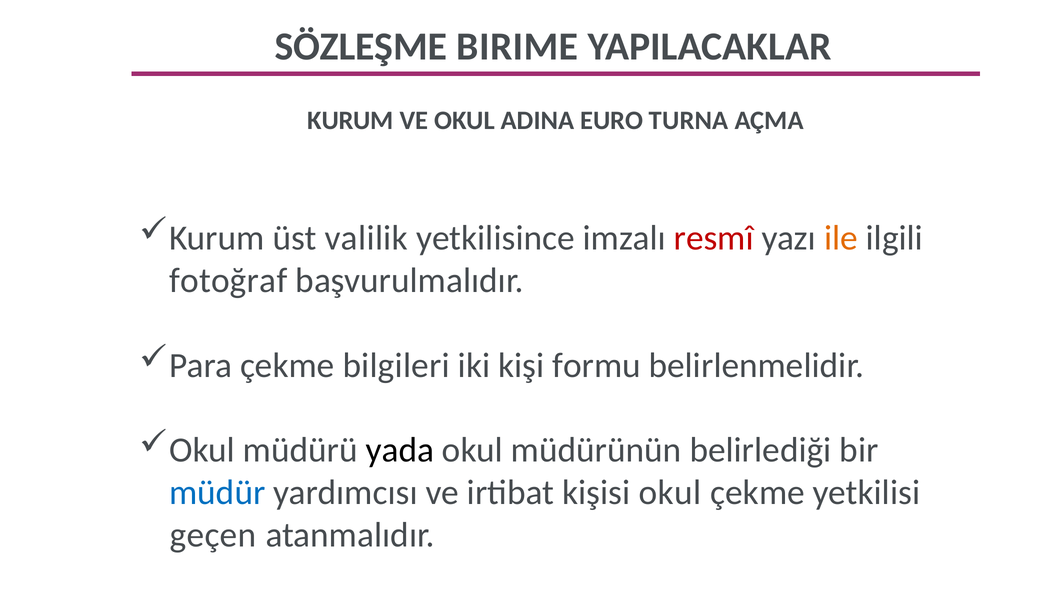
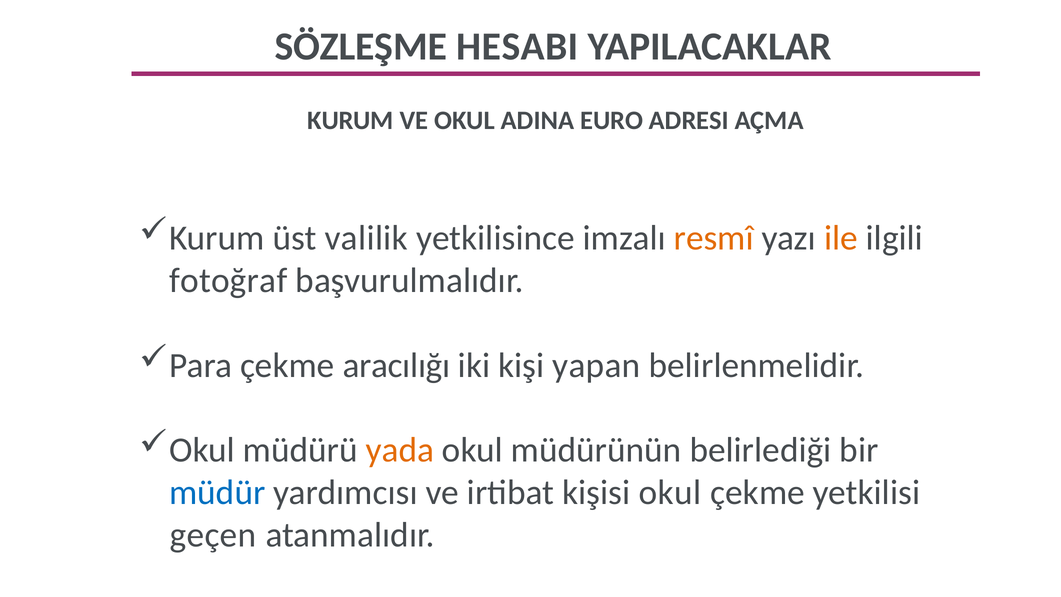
BIRIME: BIRIME -> HESABI
TURNA: TURNA -> ADRESI
resmî colour: red -> orange
bilgileri: bilgileri -> aracılığı
formu: formu -> yapan
yada colour: black -> orange
